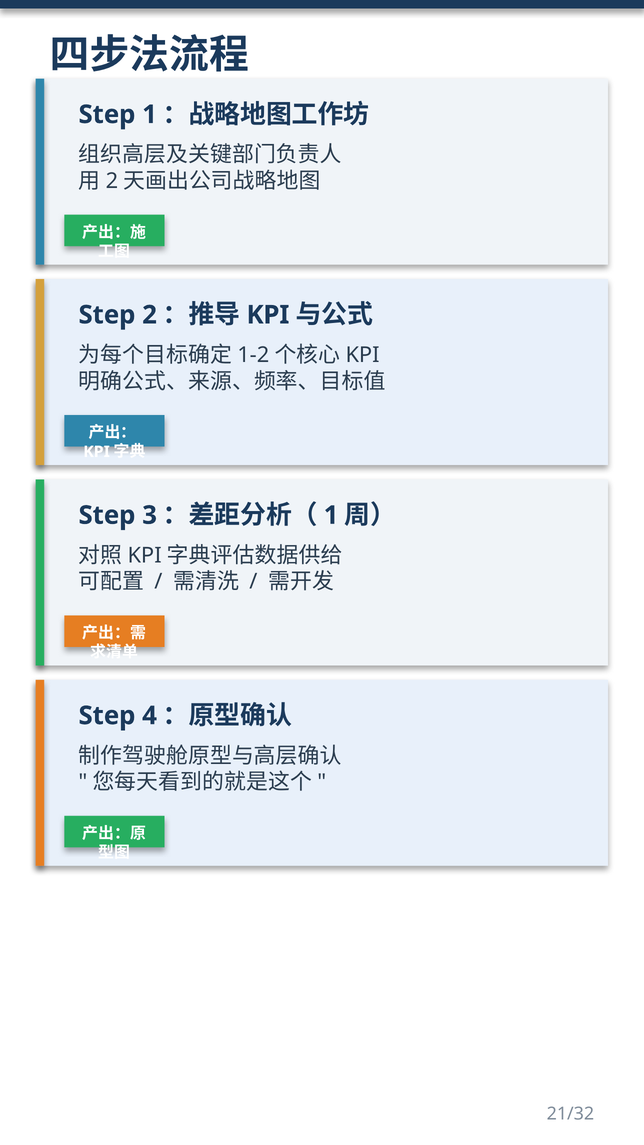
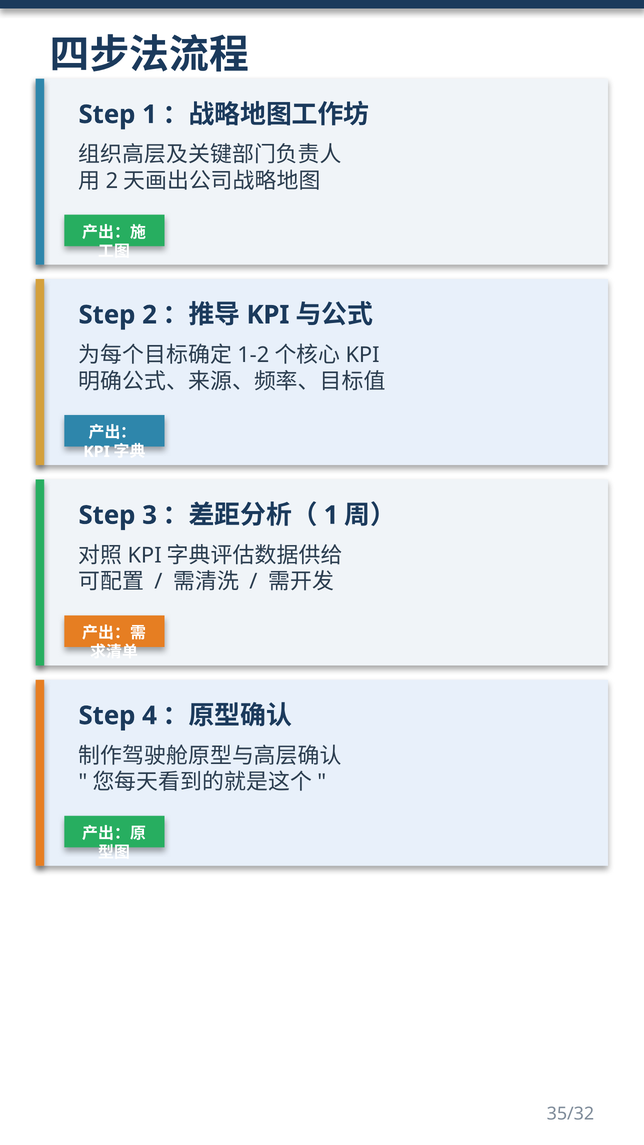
21/32: 21/32 -> 35/32
